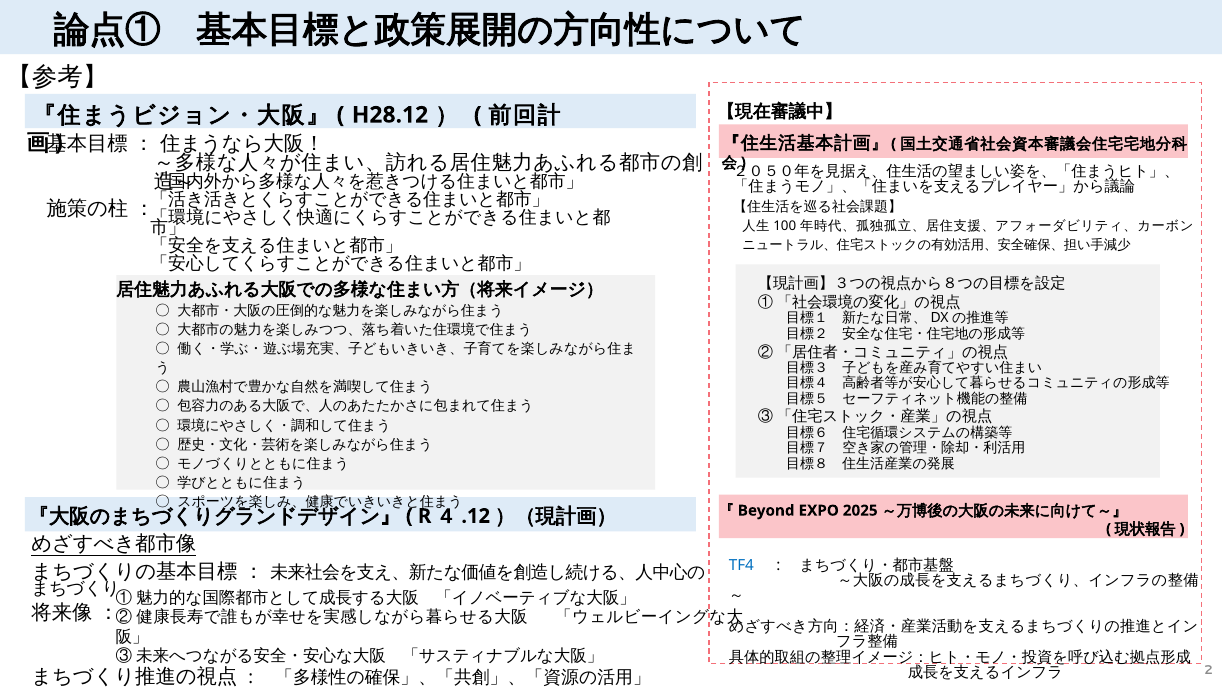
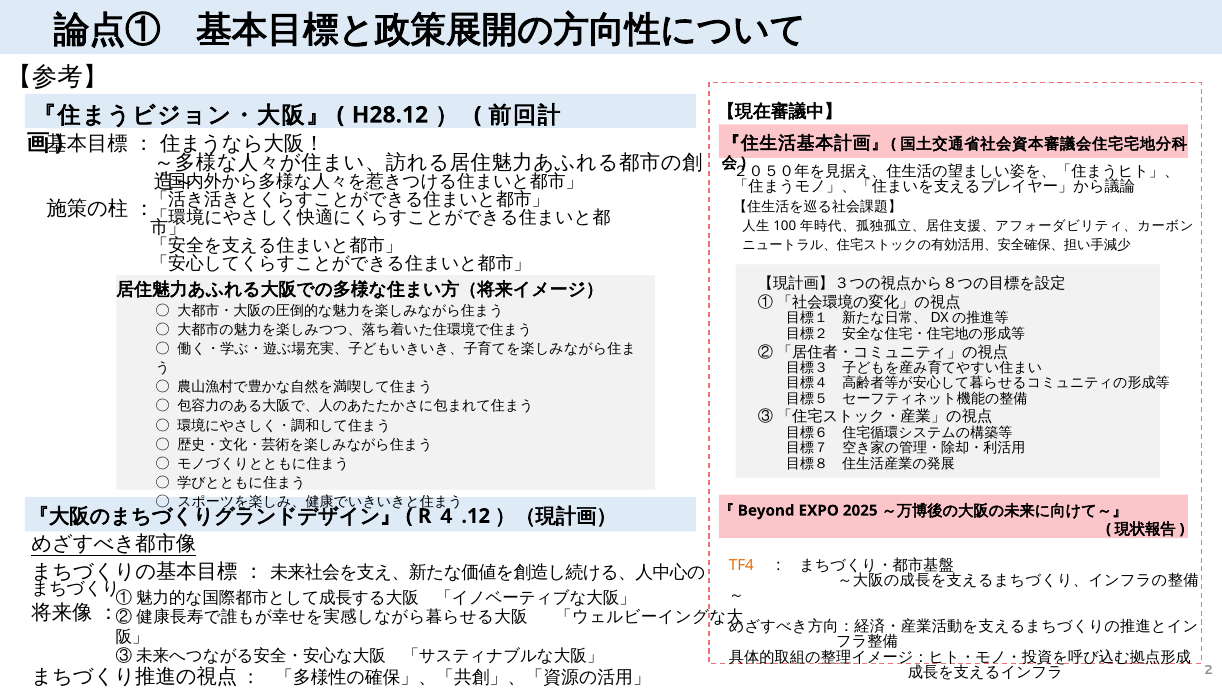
TF4 colour: blue -> orange
